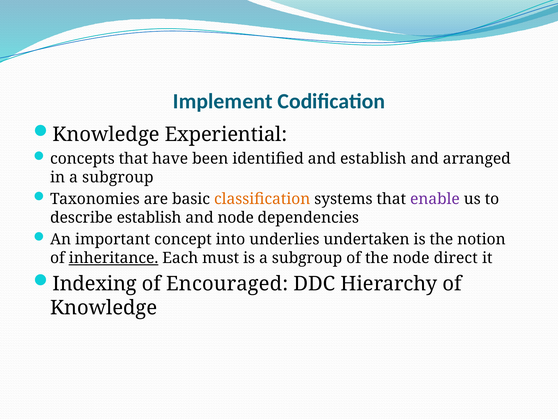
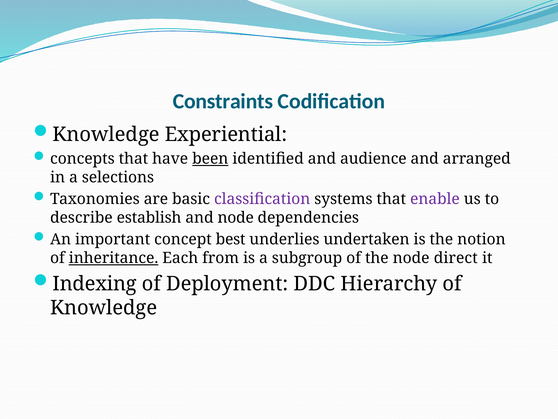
Implement: Implement -> Constraints
been underline: none -> present
and establish: establish -> audience
in a subgroup: subgroup -> selections
classiﬁcation colour: orange -> purple
into: into -> best
must: must -> from
Encouraged: Encouraged -> Deployment
